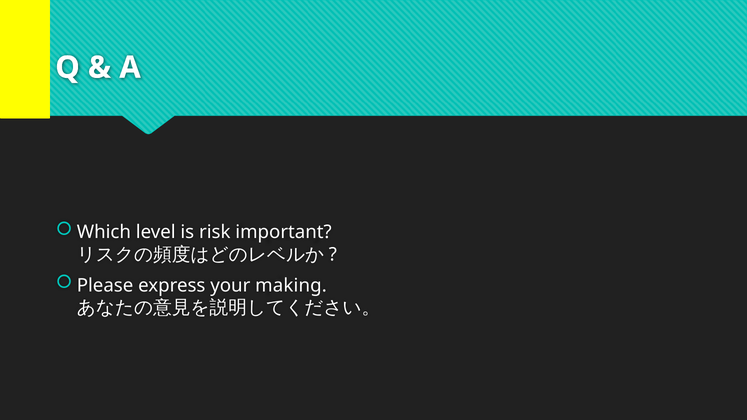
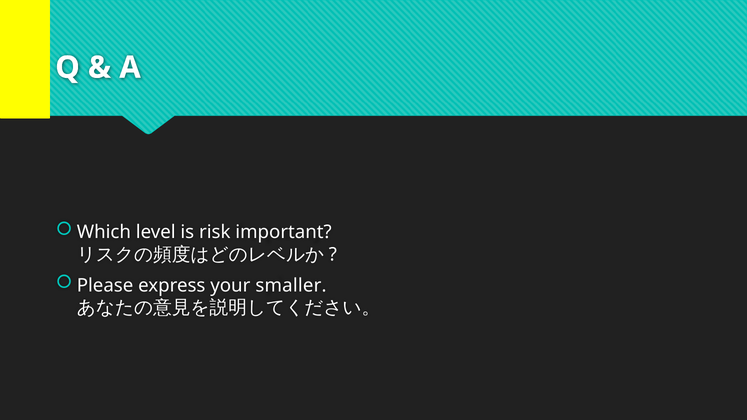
making: making -> smaller
